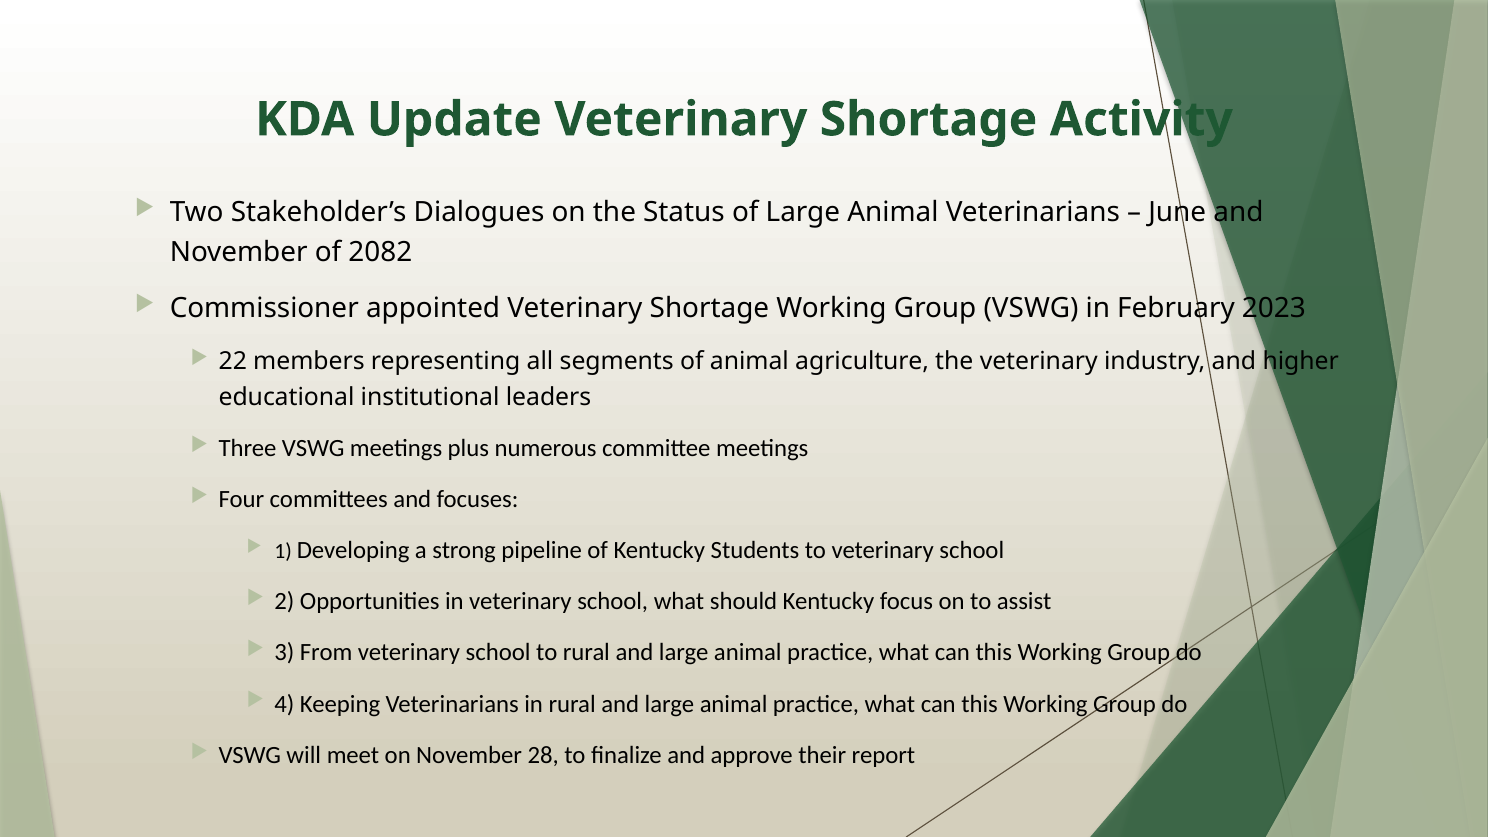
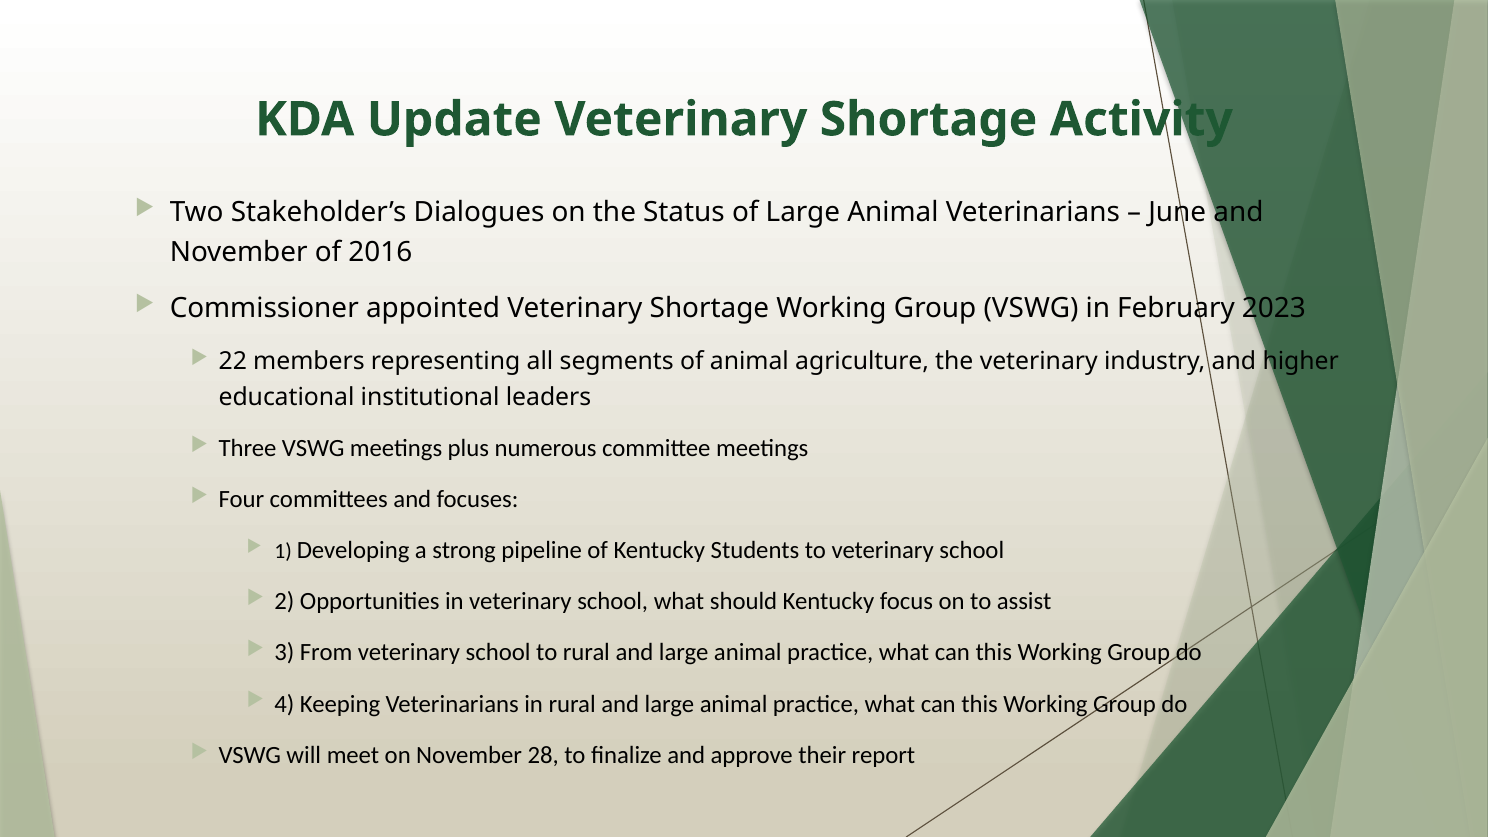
2082: 2082 -> 2016
